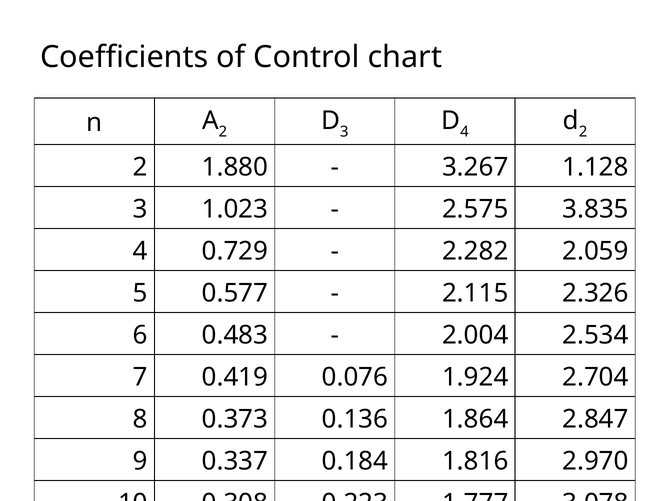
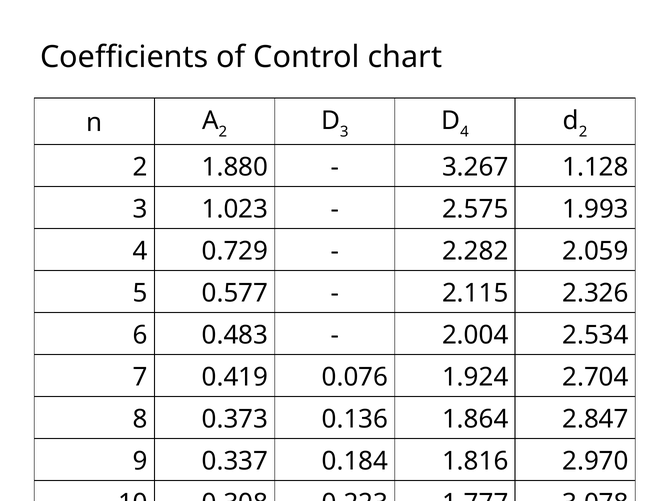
3.835: 3.835 -> 1.993
